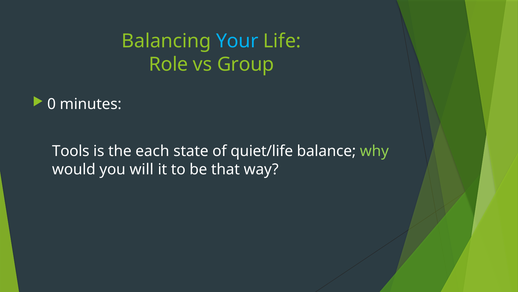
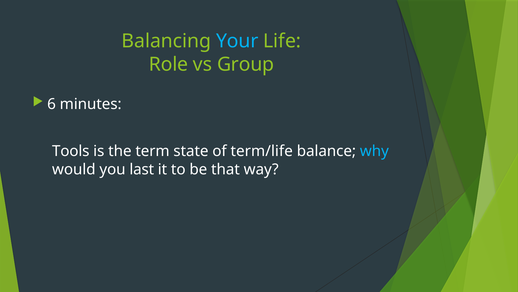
0: 0 -> 6
each: each -> term
quiet/life: quiet/life -> term/life
why colour: light green -> light blue
will: will -> last
